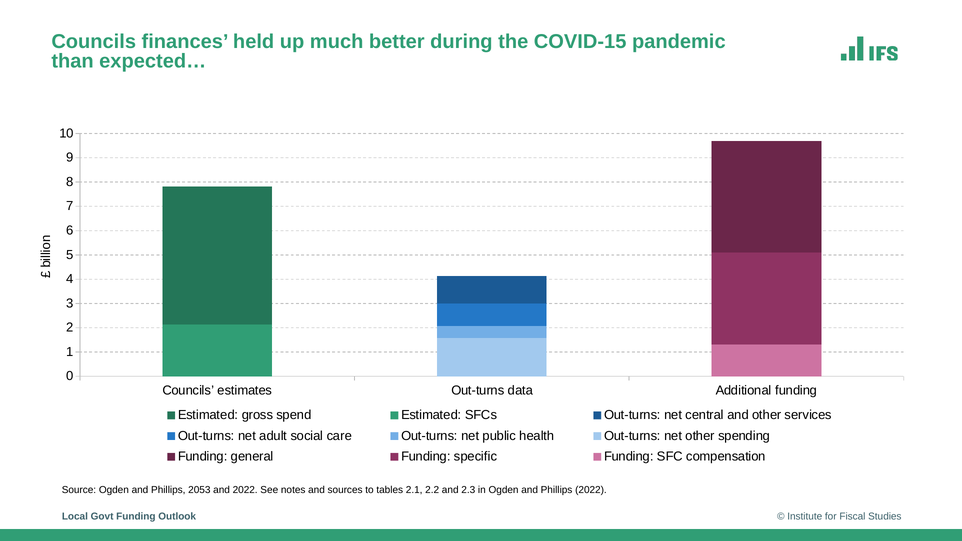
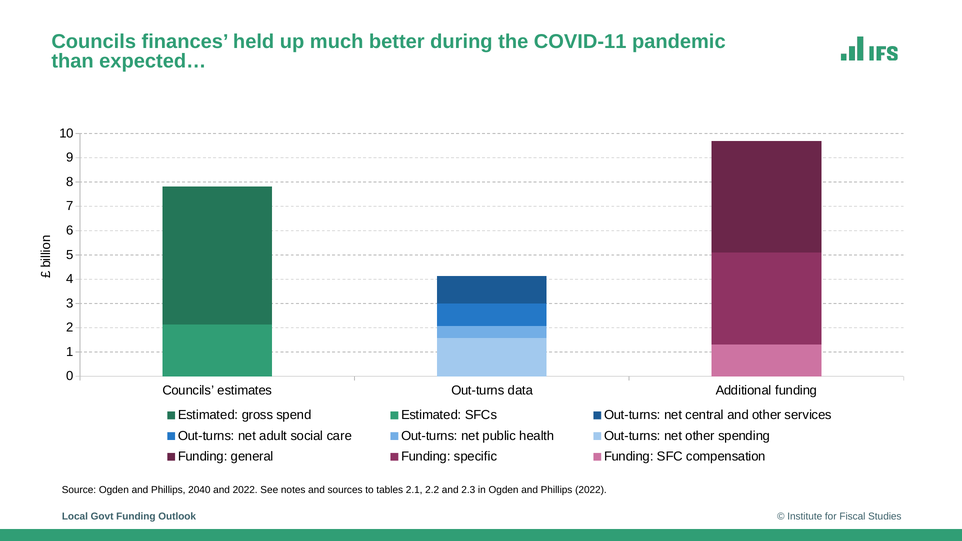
COVID-15: COVID-15 -> COVID-11
2053: 2053 -> 2040
